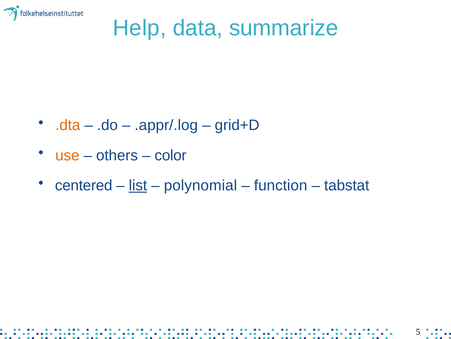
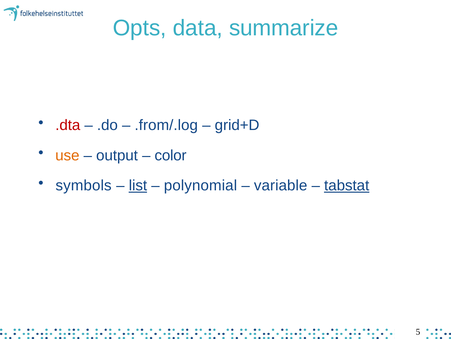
Help: Help -> Opts
.dta colour: orange -> red
.appr/.log: .appr/.log -> .from/.log
others: others -> output
centered: centered -> symbols
function: function -> variable
tabstat underline: none -> present
